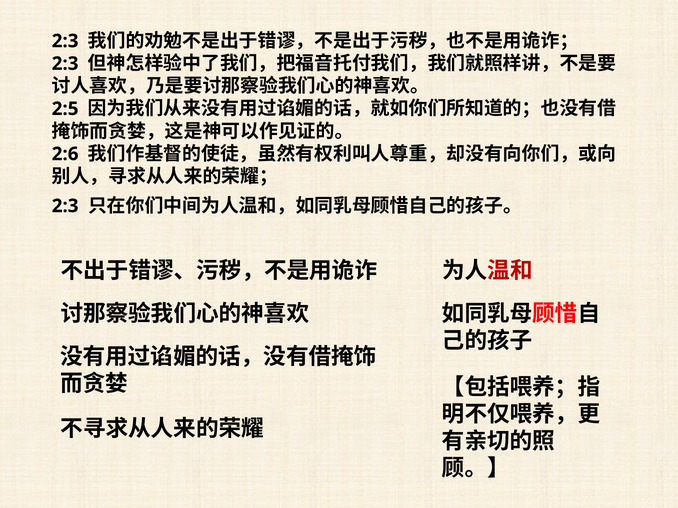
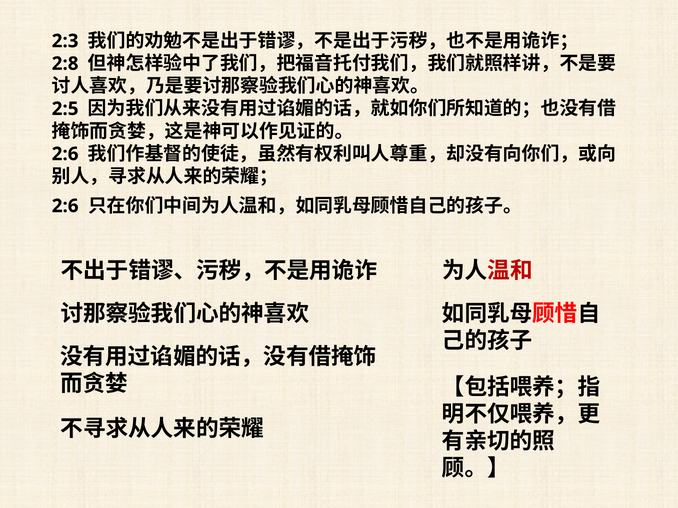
2:3 at (65, 64): 2:3 -> 2:8
2:3 at (65, 206): 2:3 -> 2:6
